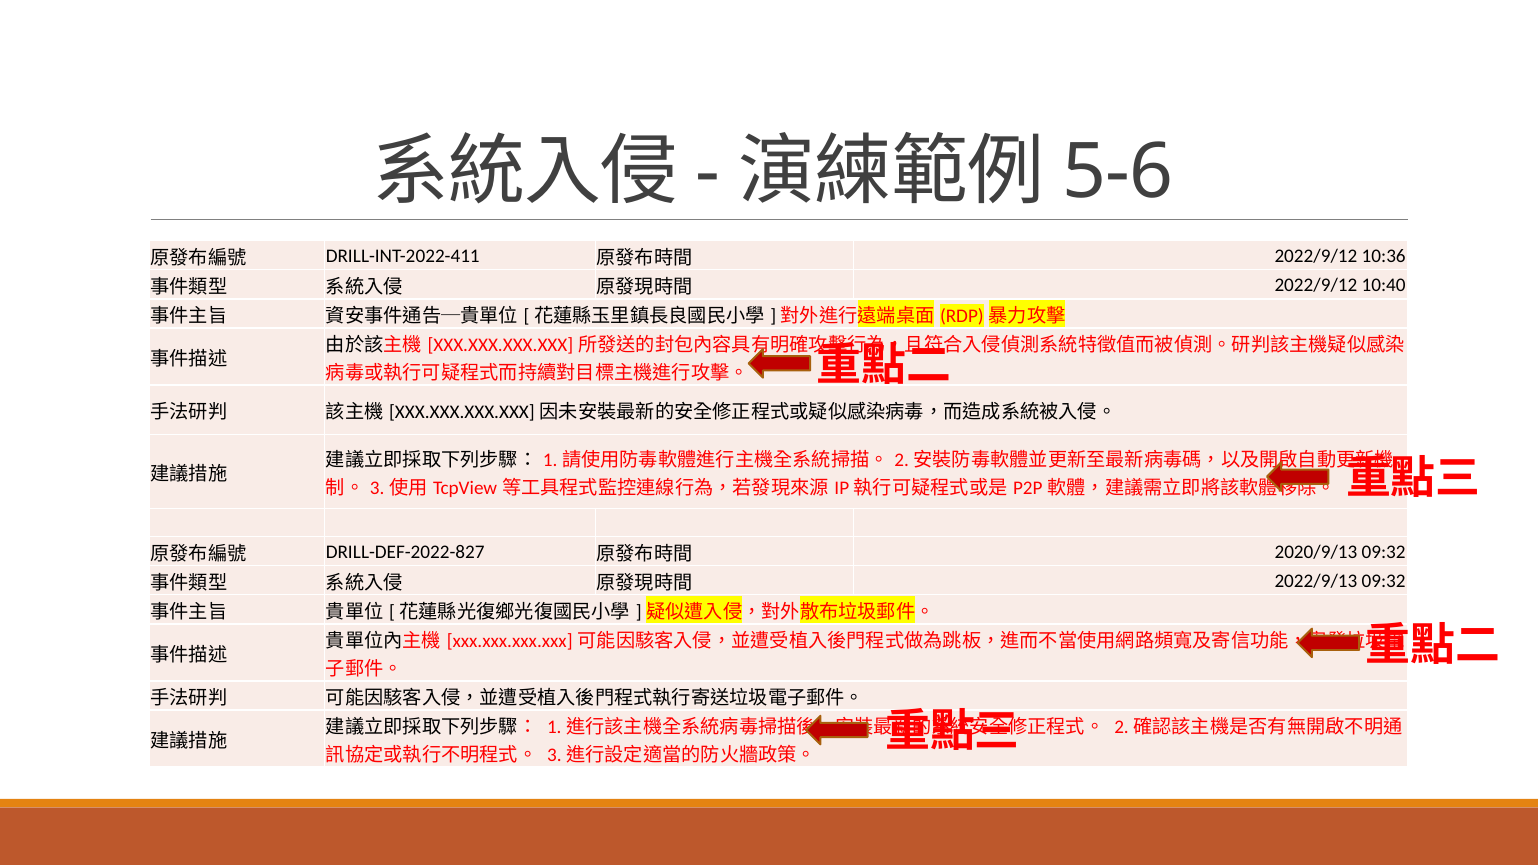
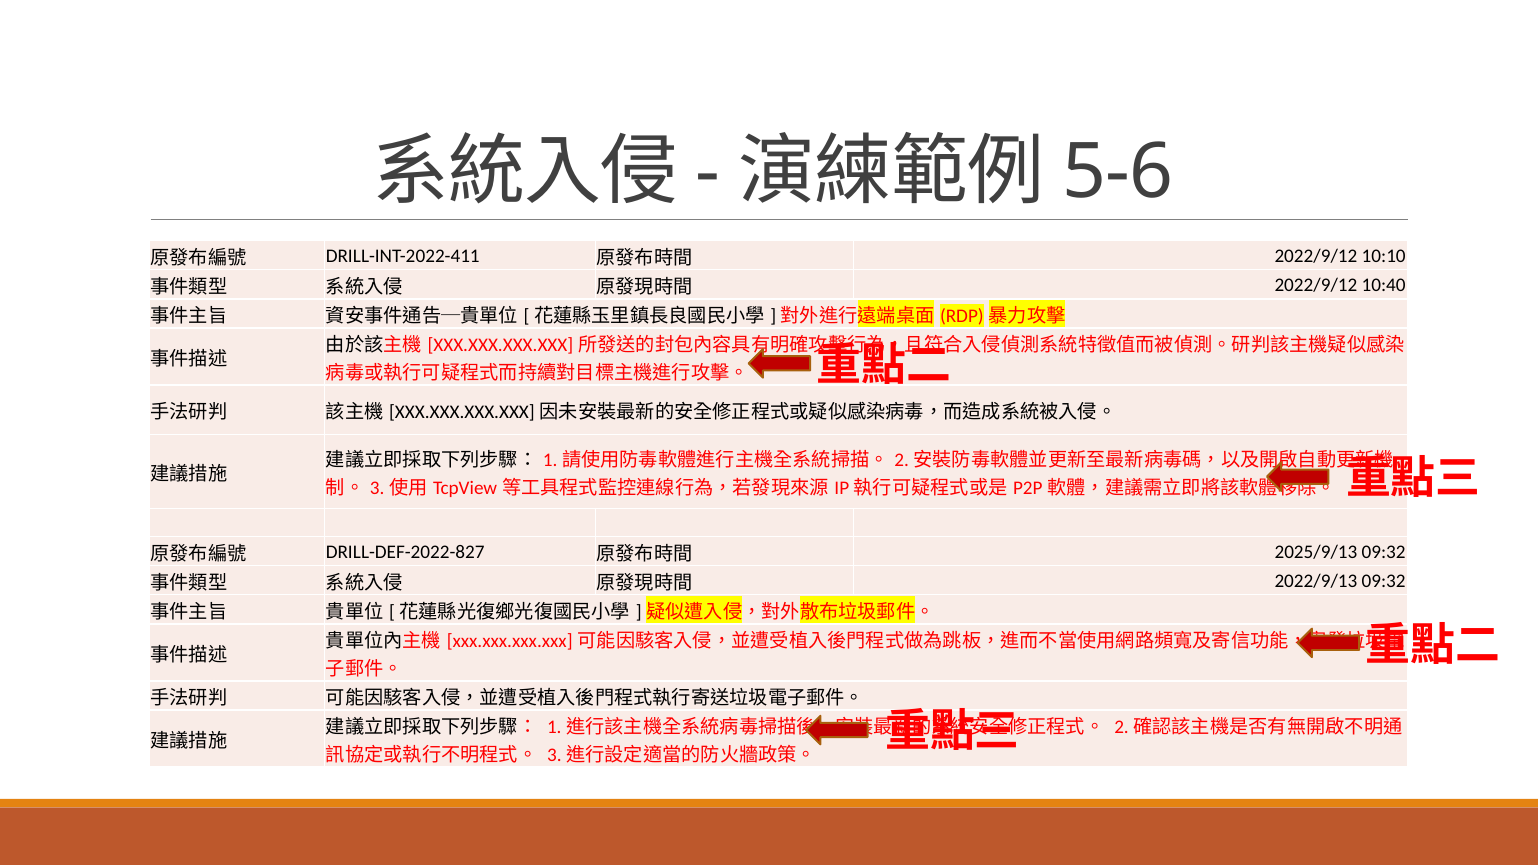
10:36: 10:36 -> 10:10
2020/9/13: 2020/9/13 -> 2025/9/13
